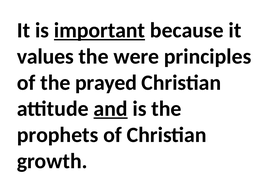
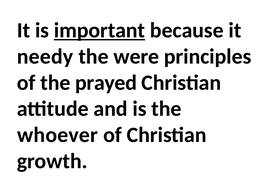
values: values -> needy
and underline: present -> none
prophets: prophets -> whoever
